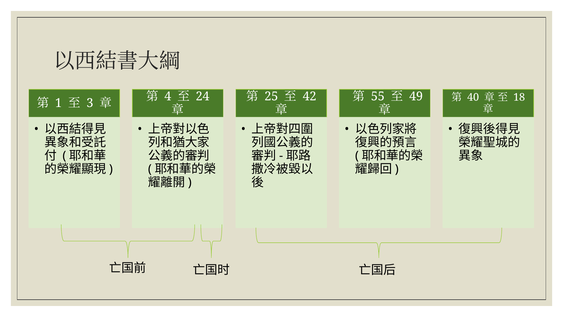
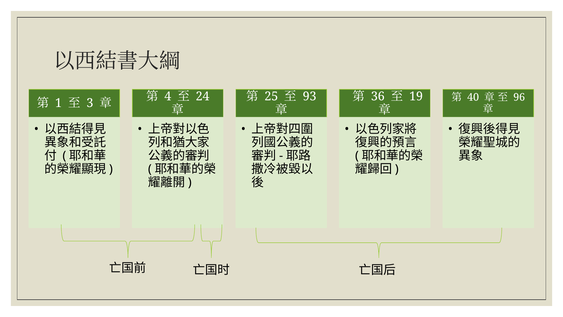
42: 42 -> 93
55: 55 -> 36
49: 49 -> 19
18: 18 -> 96
